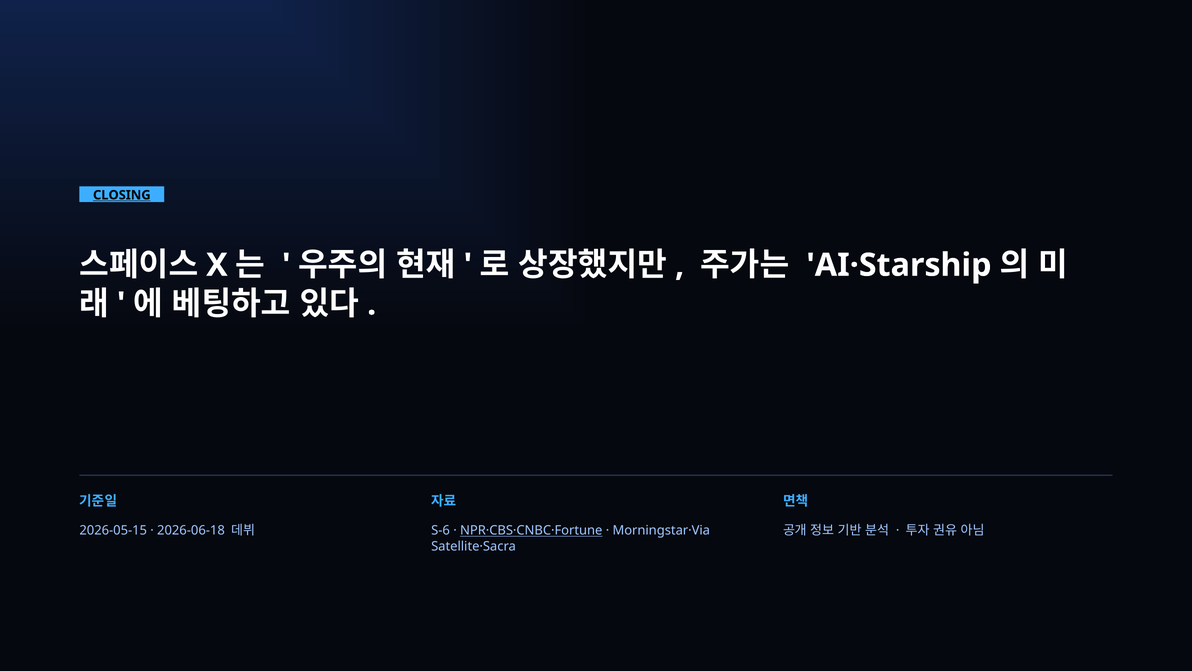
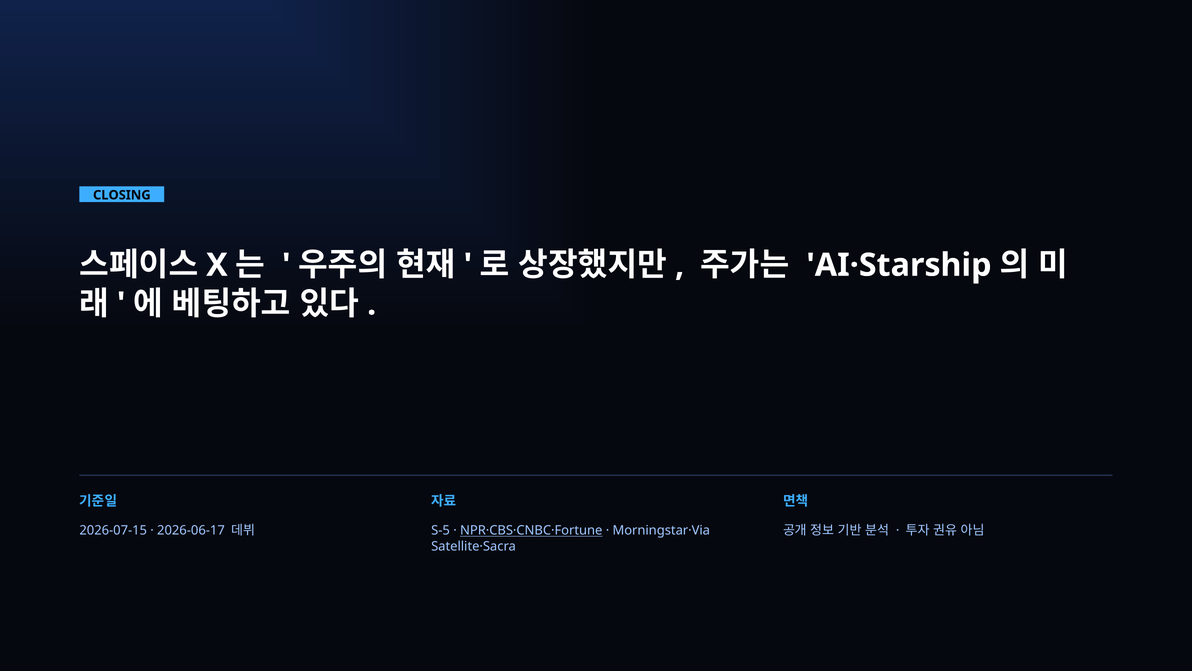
CLOSING underline: present -> none
2026-05-15: 2026-05-15 -> 2026-07-15
2026-06-18: 2026-06-18 -> 2026-06-17
S-6: S-6 -> S-5
